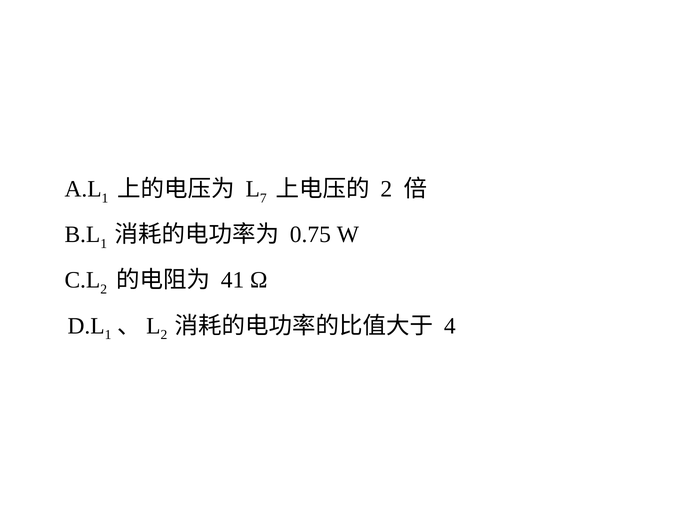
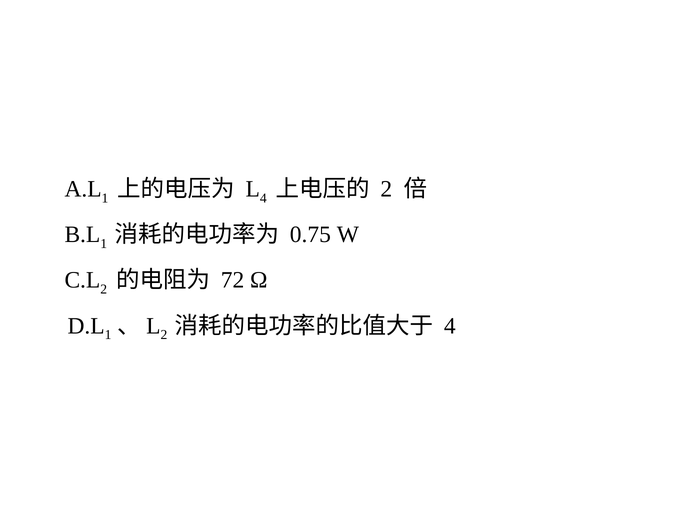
7 at (263, 198): 7 -> 4
41: 41 -> 72
